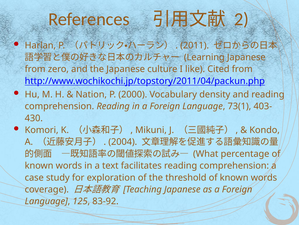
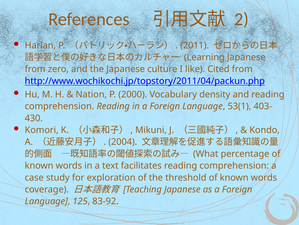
73(1: 73(1 -> 53(1
